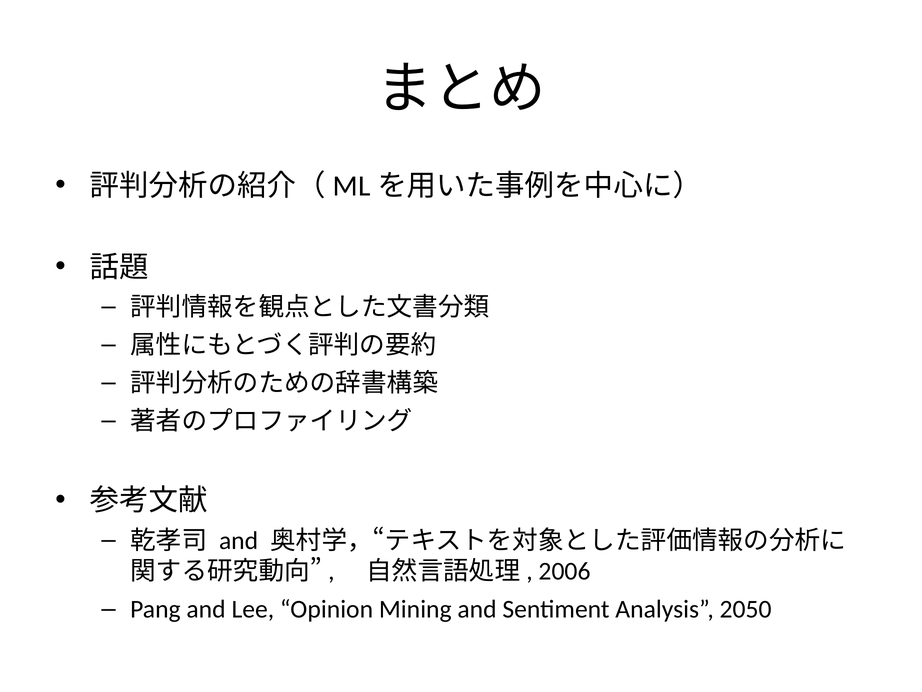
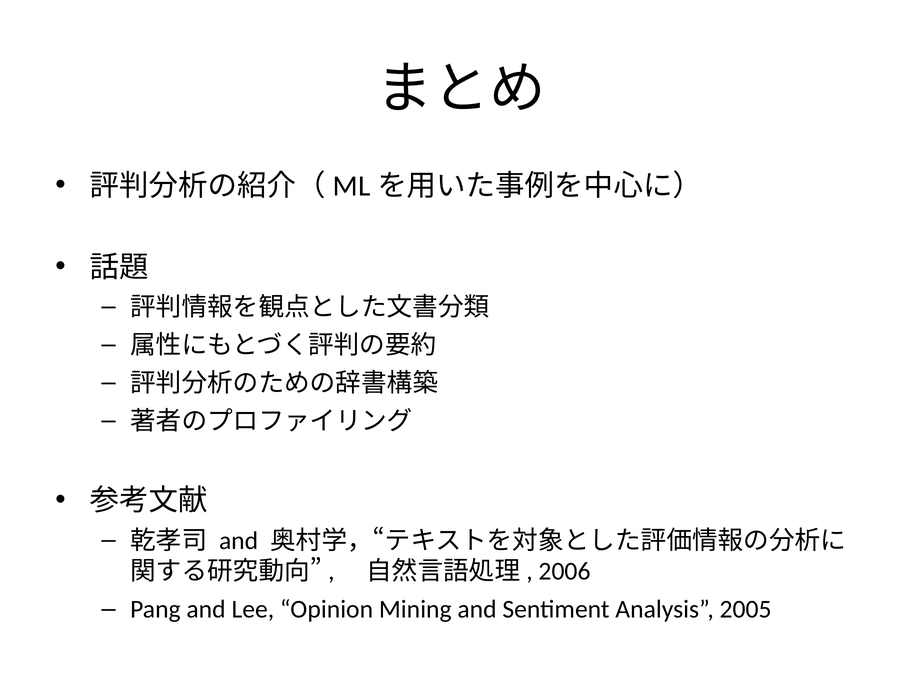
2050: 2050 -> 2005
